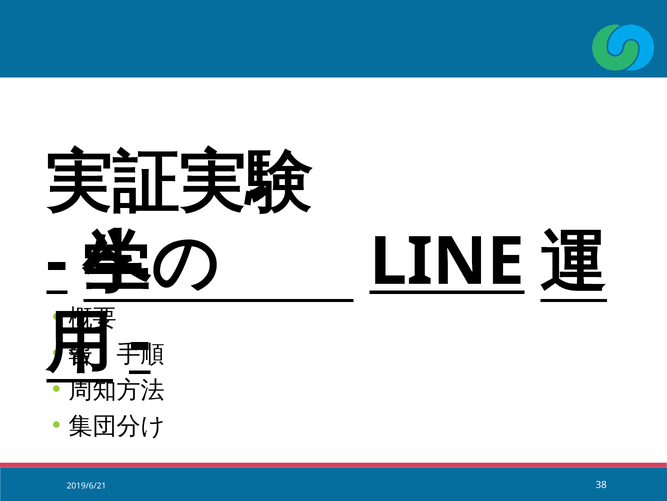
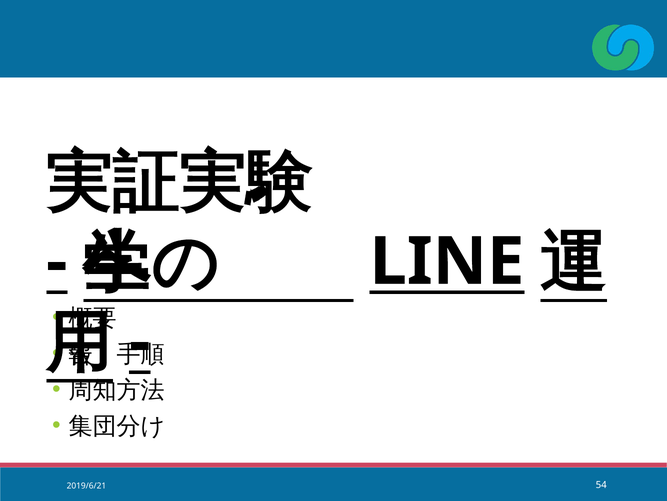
38: 38 -> 54
